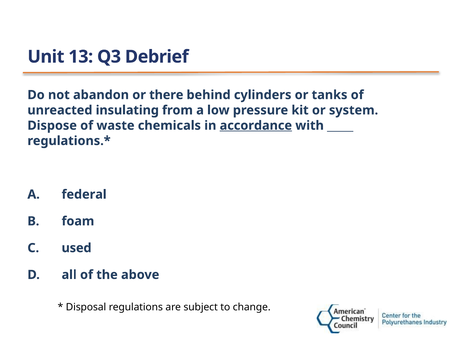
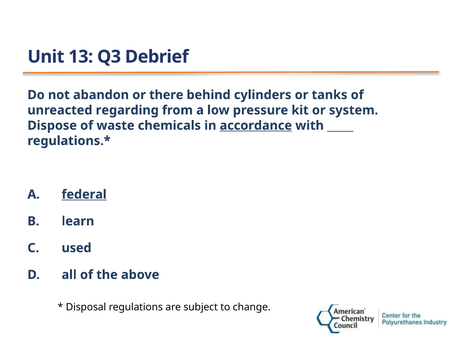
insulating: insulating -> regarding
federal underline: none -> present
foam: foam -> learn
